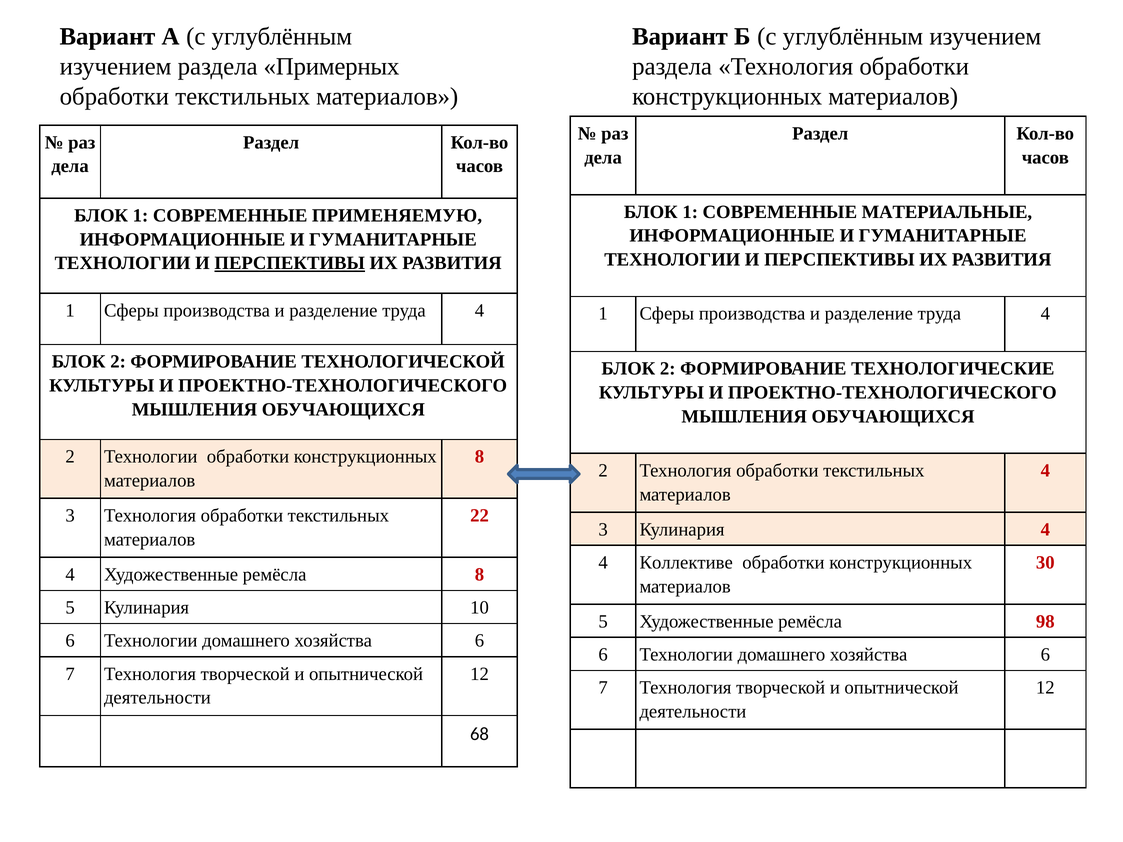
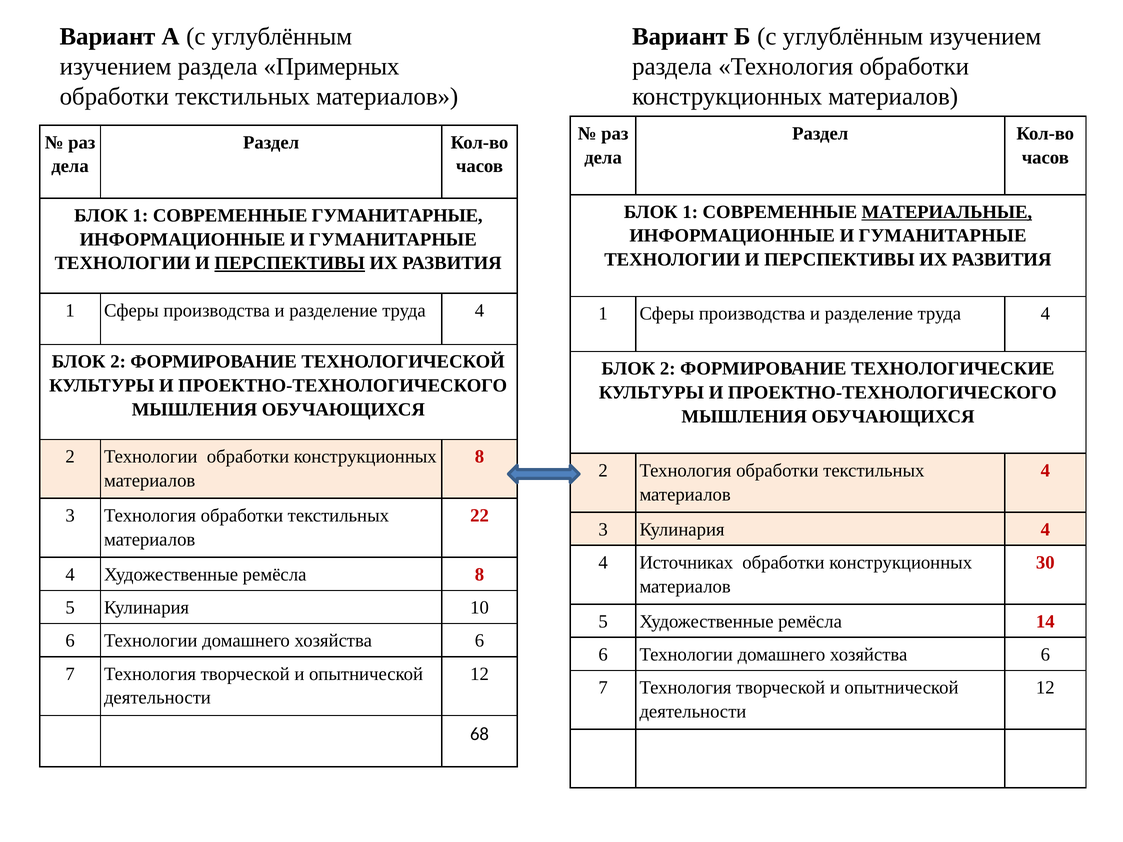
МАТЕРИАЛЬНЫЕ underline: none -> present
СОВРЕМЕННЫЕ ПРИМЕНЯЕМУЮ: ПРИМЕНЯЕМУЮ -> ГУМАНИТАРНЫЕ
Коллективе: Коллективе -> Источниках
98: 98 -> 14
